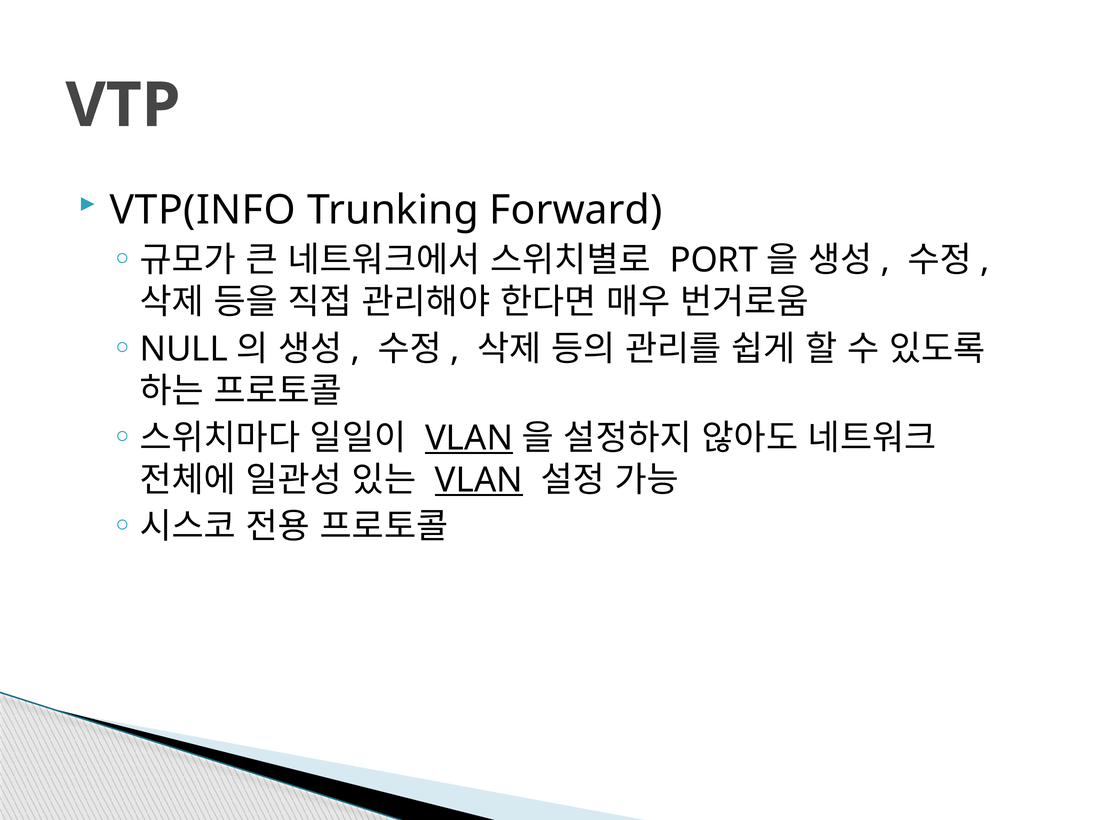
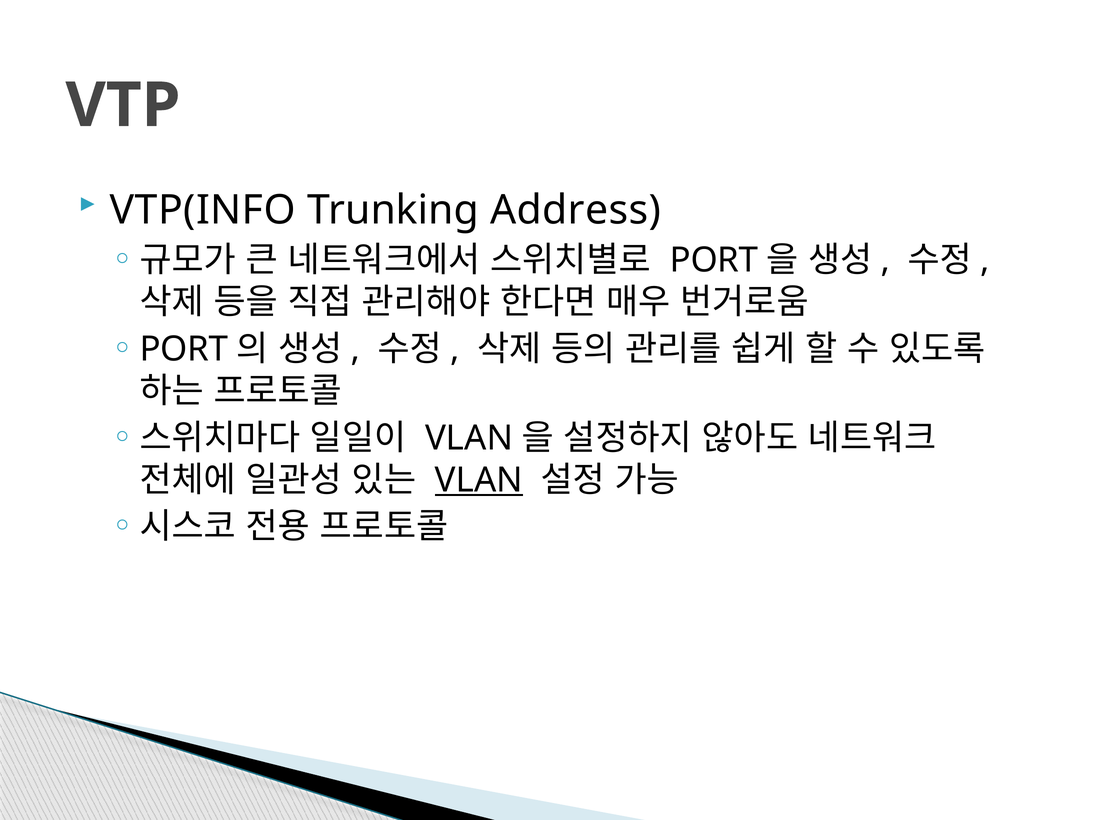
Forward: Forward -> Address
NULL at (184, 349): NULL -> PORT
VLAN at (469, 438) underline: present -> none
